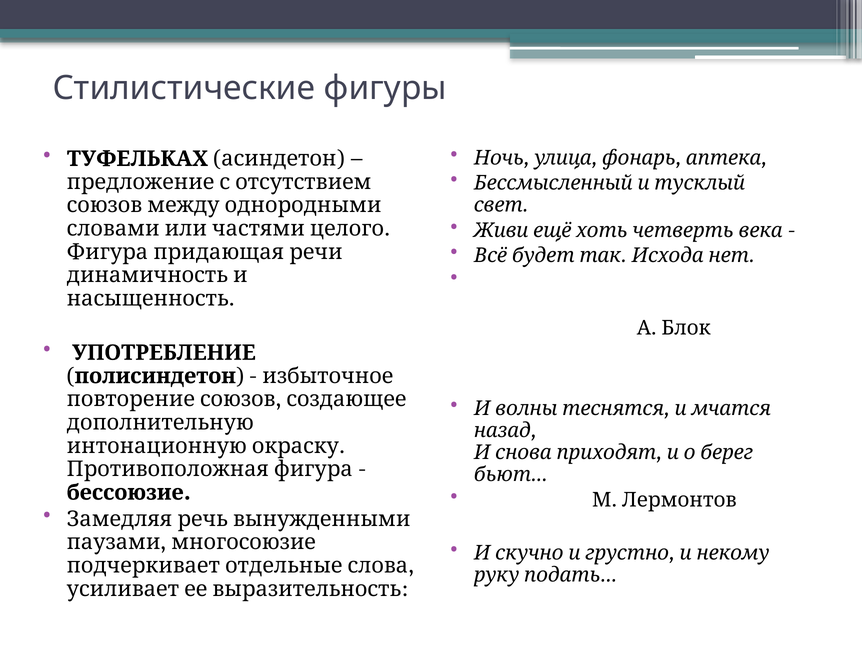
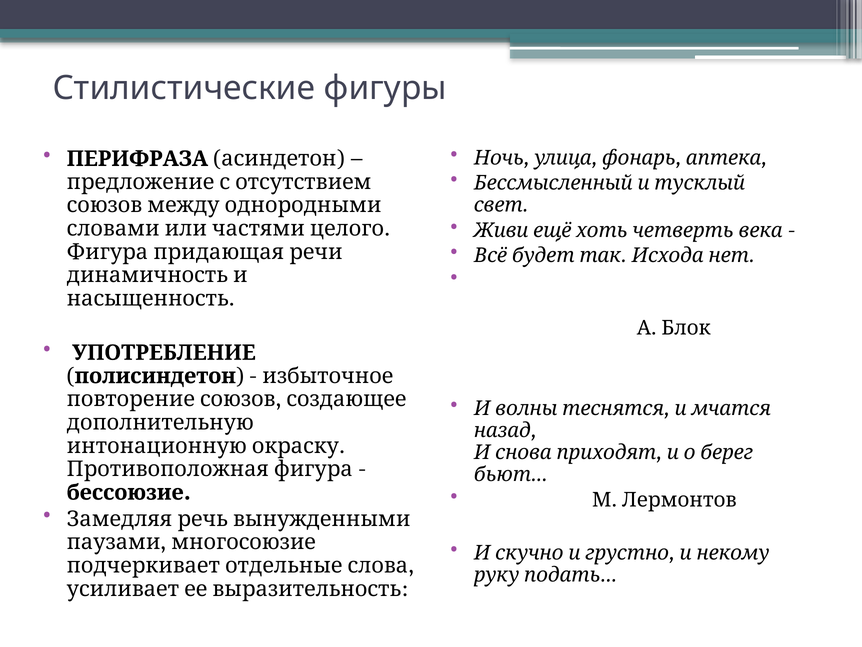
ТУФЕЛЬКАХ: ТУФЕЛЬКАХ -> ПЕРИФРАЗА
